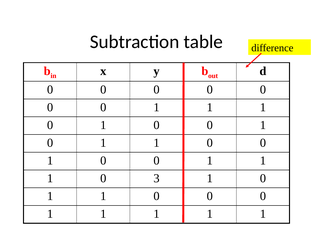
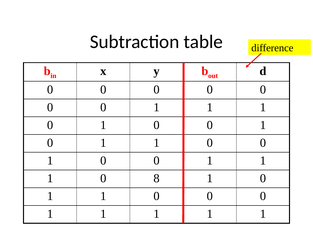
3: 3 -> 8
